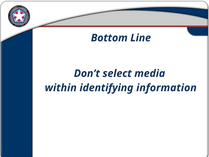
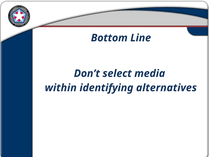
information: information -> alternatives
